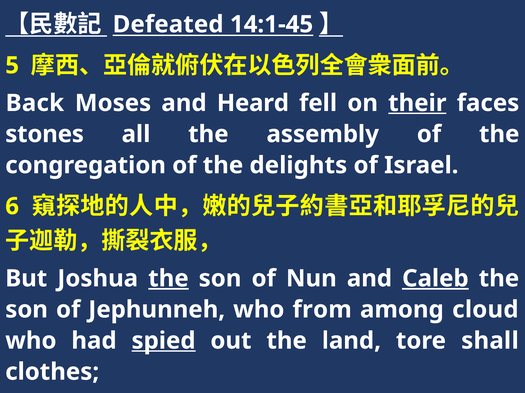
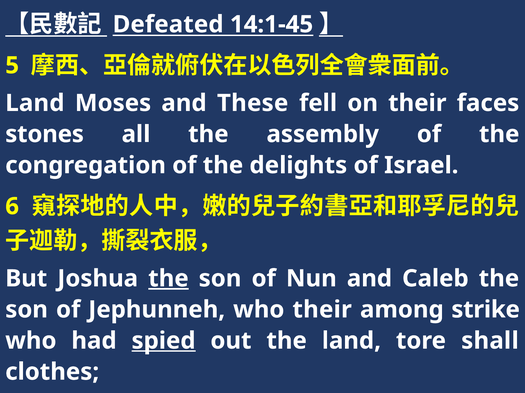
Back at (35, 103): Back -> Land
Heard: Heard -> These
their at (417, 103) underline: present -> none
Caleb underline: present -> none
who from: from -> their
cloud: cloud -> strike
